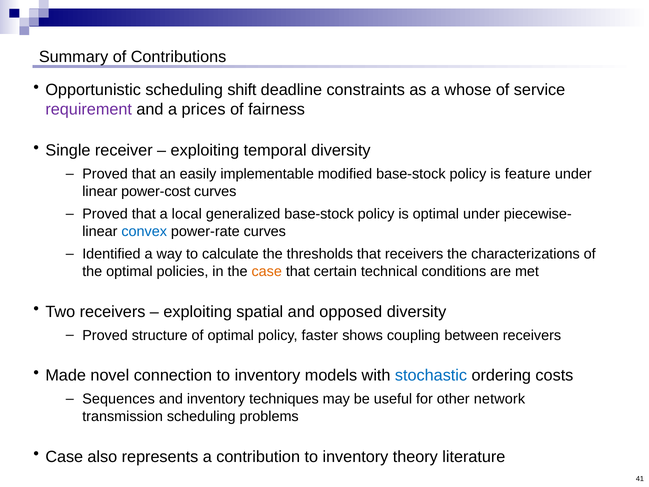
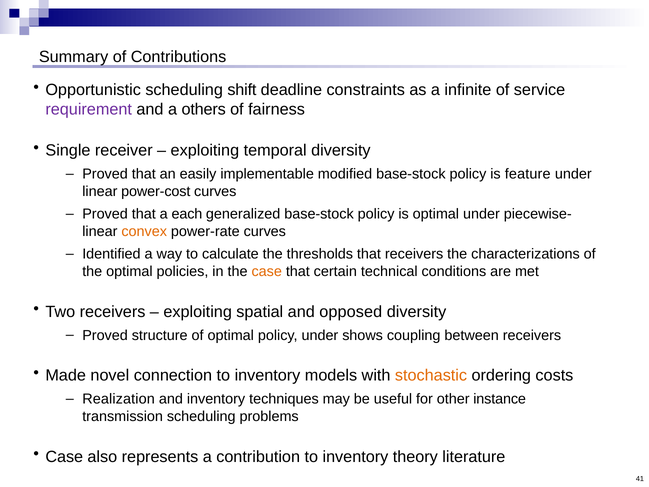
whose: whose -> infinite
prices: prices -> others
local: local -> each
convex colour: blue -> orange
policy faster: faster -> under
stochastic colour: blue -> orange
Sequences: Sequences -> Realization
network: network -> instance
